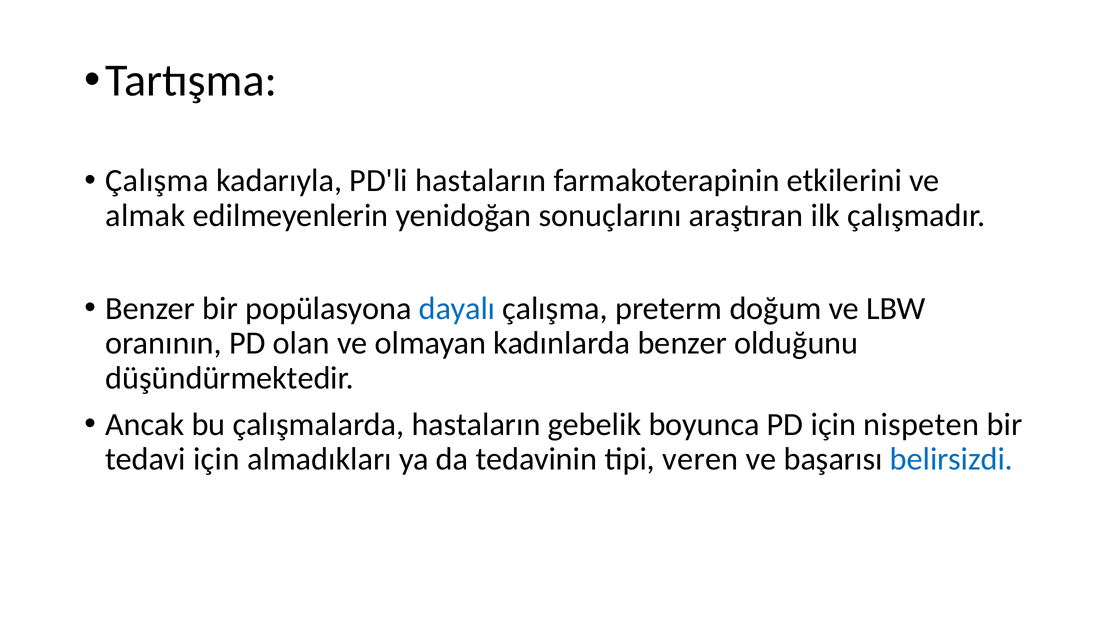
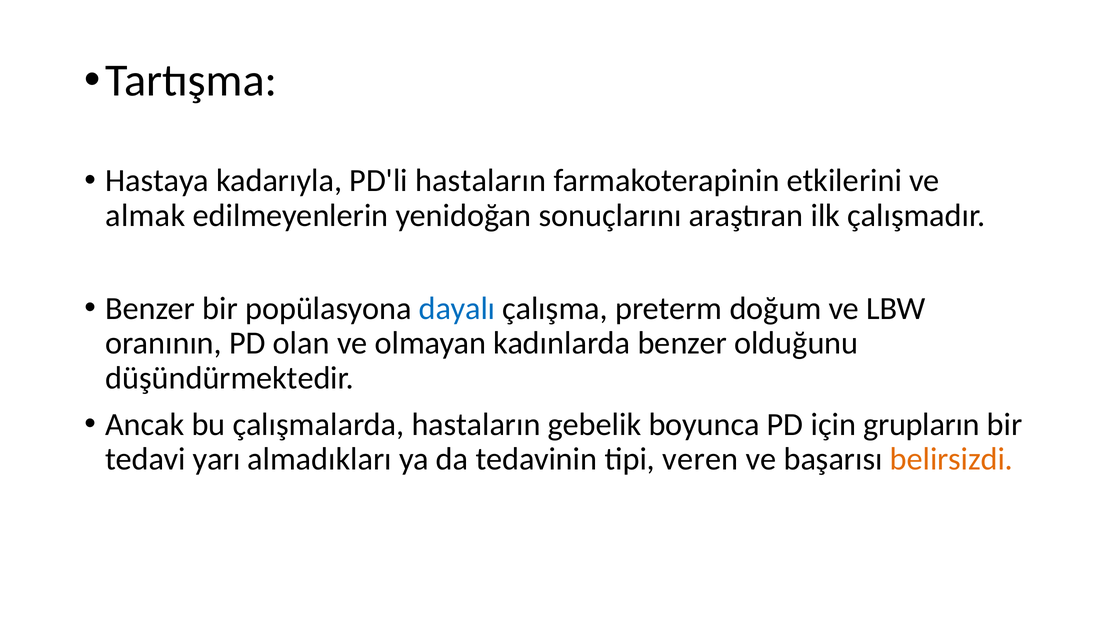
Çalışma at (157, 181): Çalışma -> Hastaya
nispeten: nispeten -> grupların
tedavi için: için -> yarı
belirsizdi colour: blue -> orange
